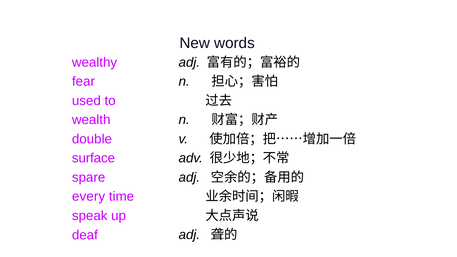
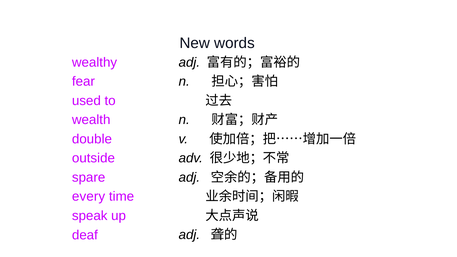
surface: surface -> outside
